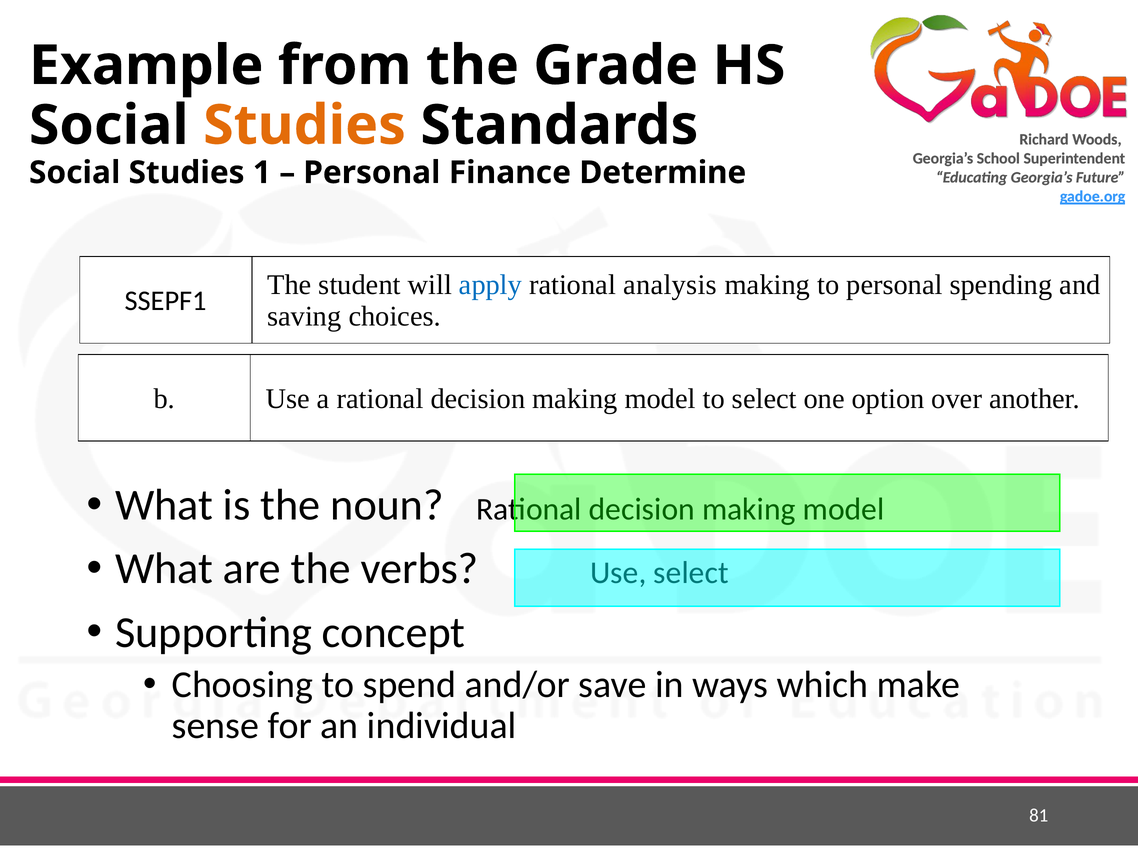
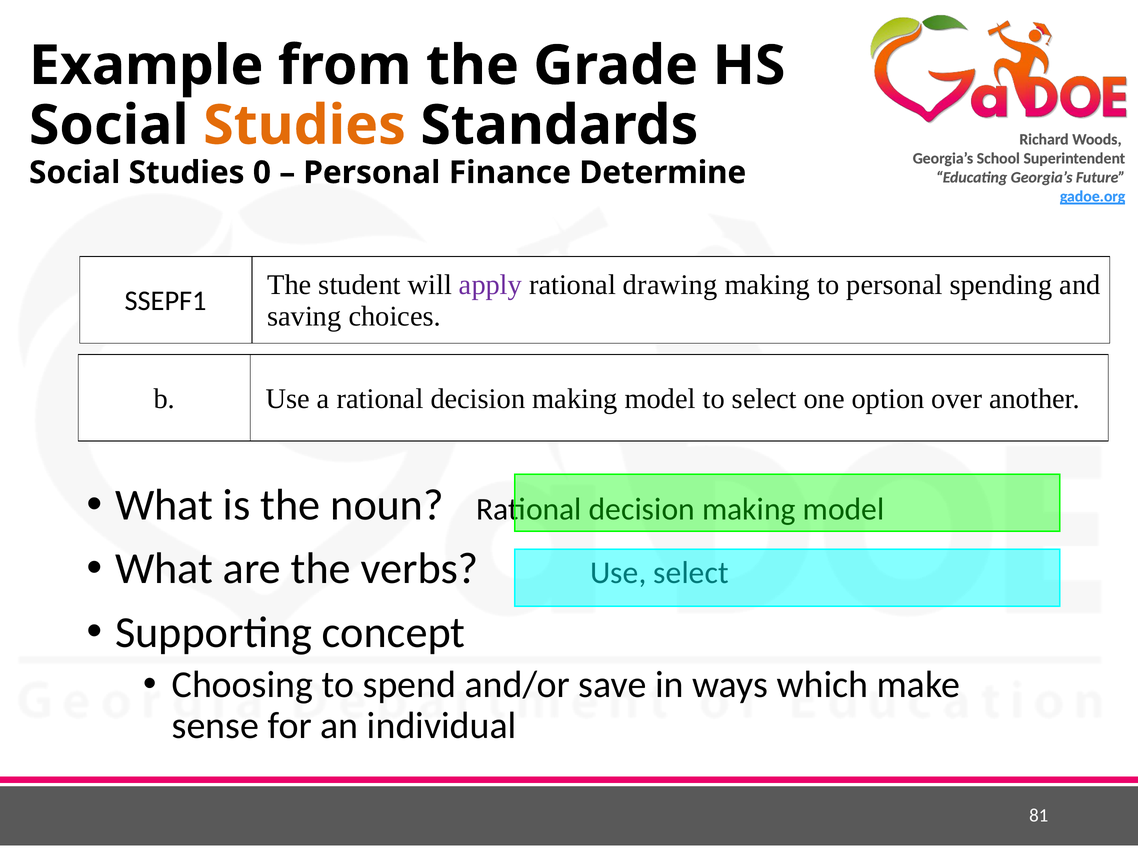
1: 1 -> 0
apply colour: blue -> purple
analysis: analysis -> drawing
